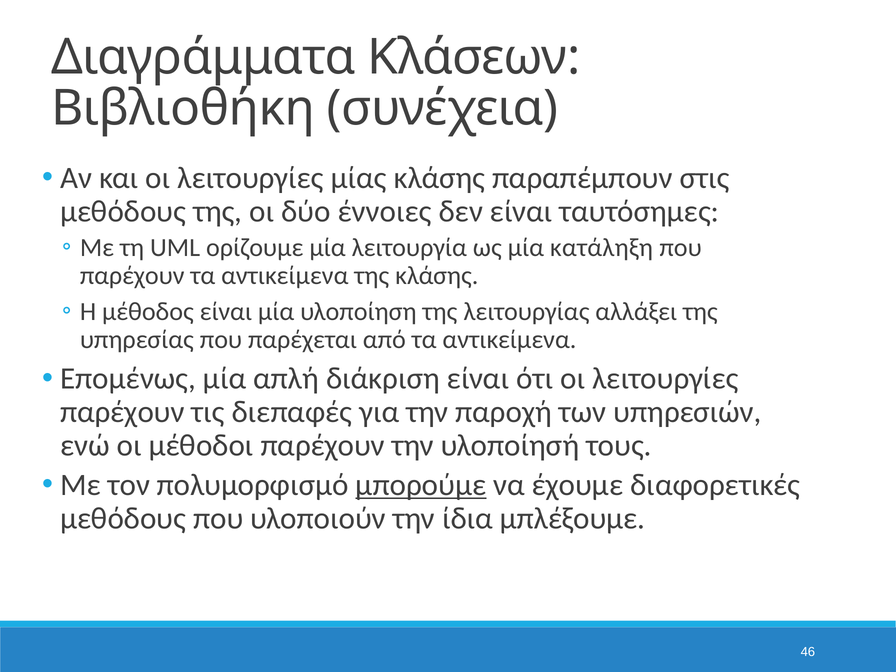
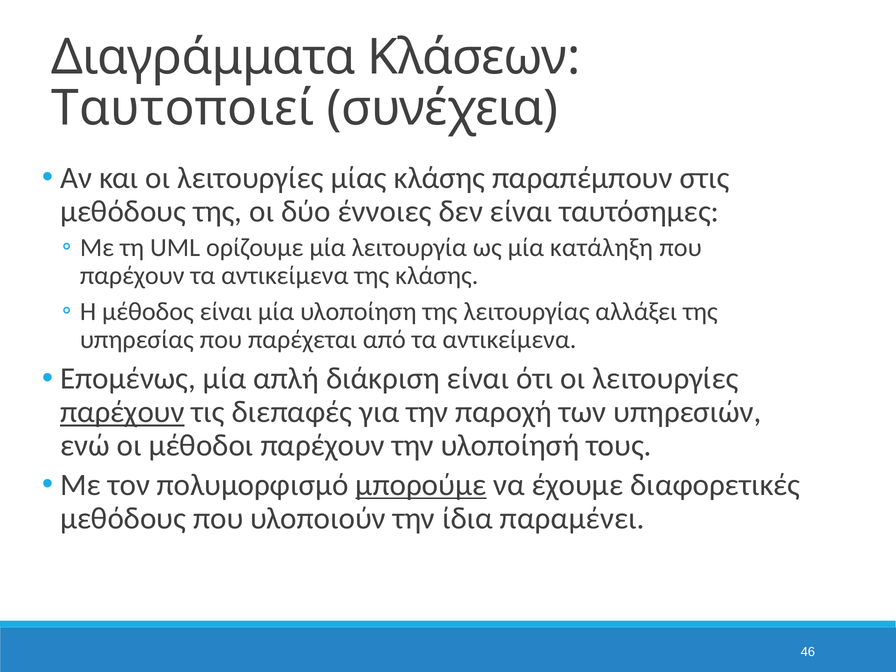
Βιβλιοθήκη: Βιβλιοθήκη -> Ταυτοποιεί
παρέχουν at (122, 412) underline: none -> present
μπλέξουμε: μπλέξουμε -> παραμένει
